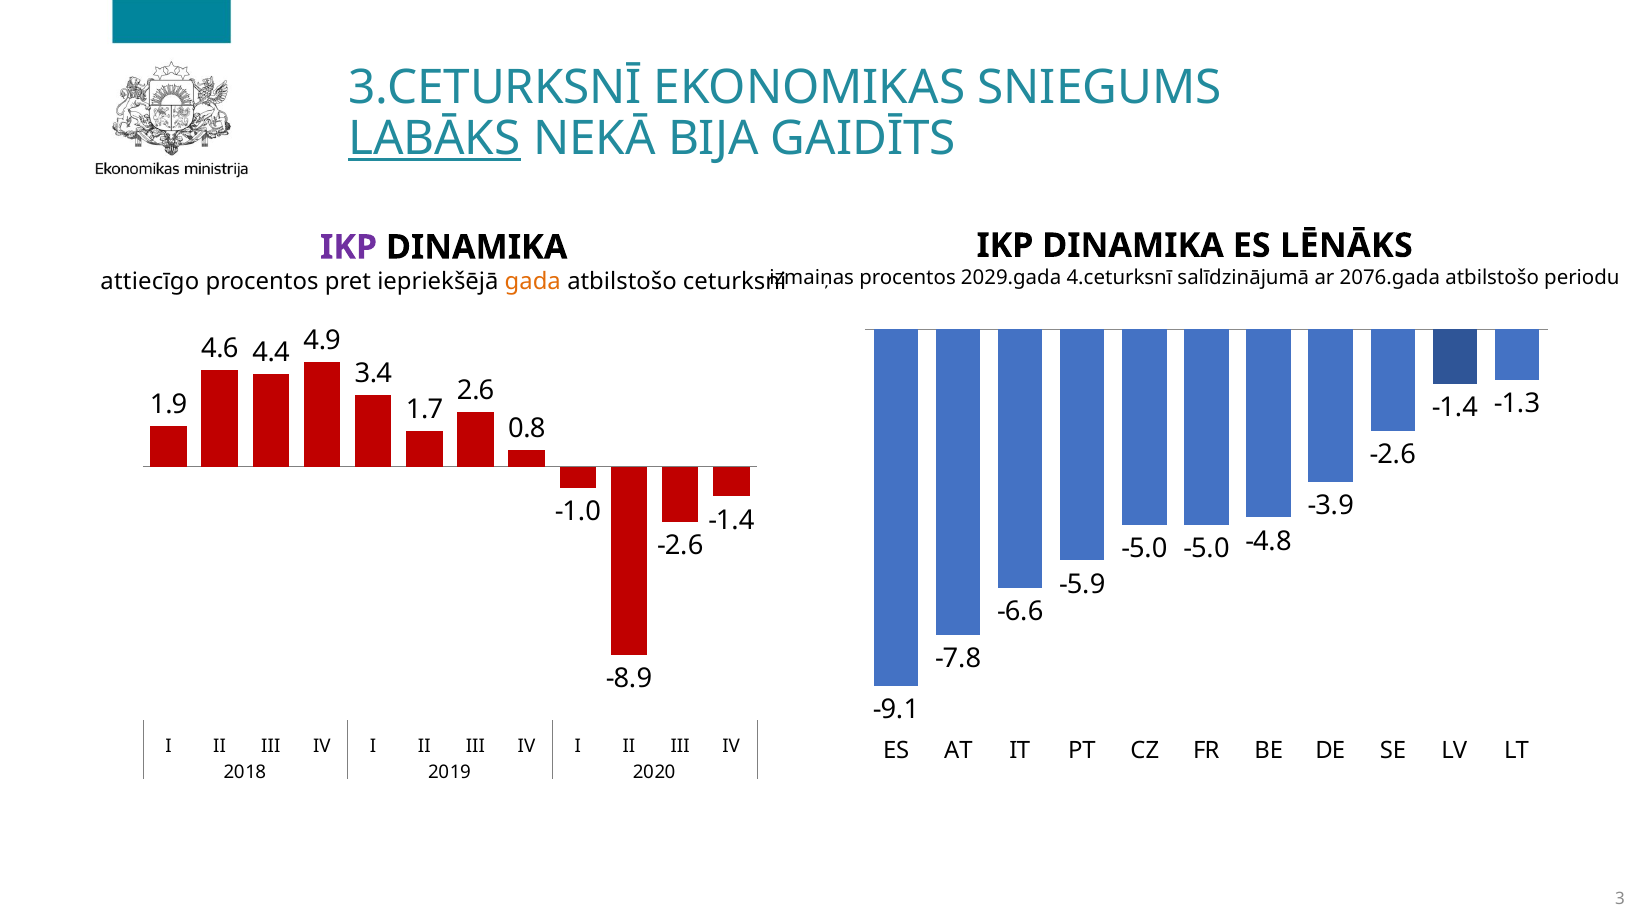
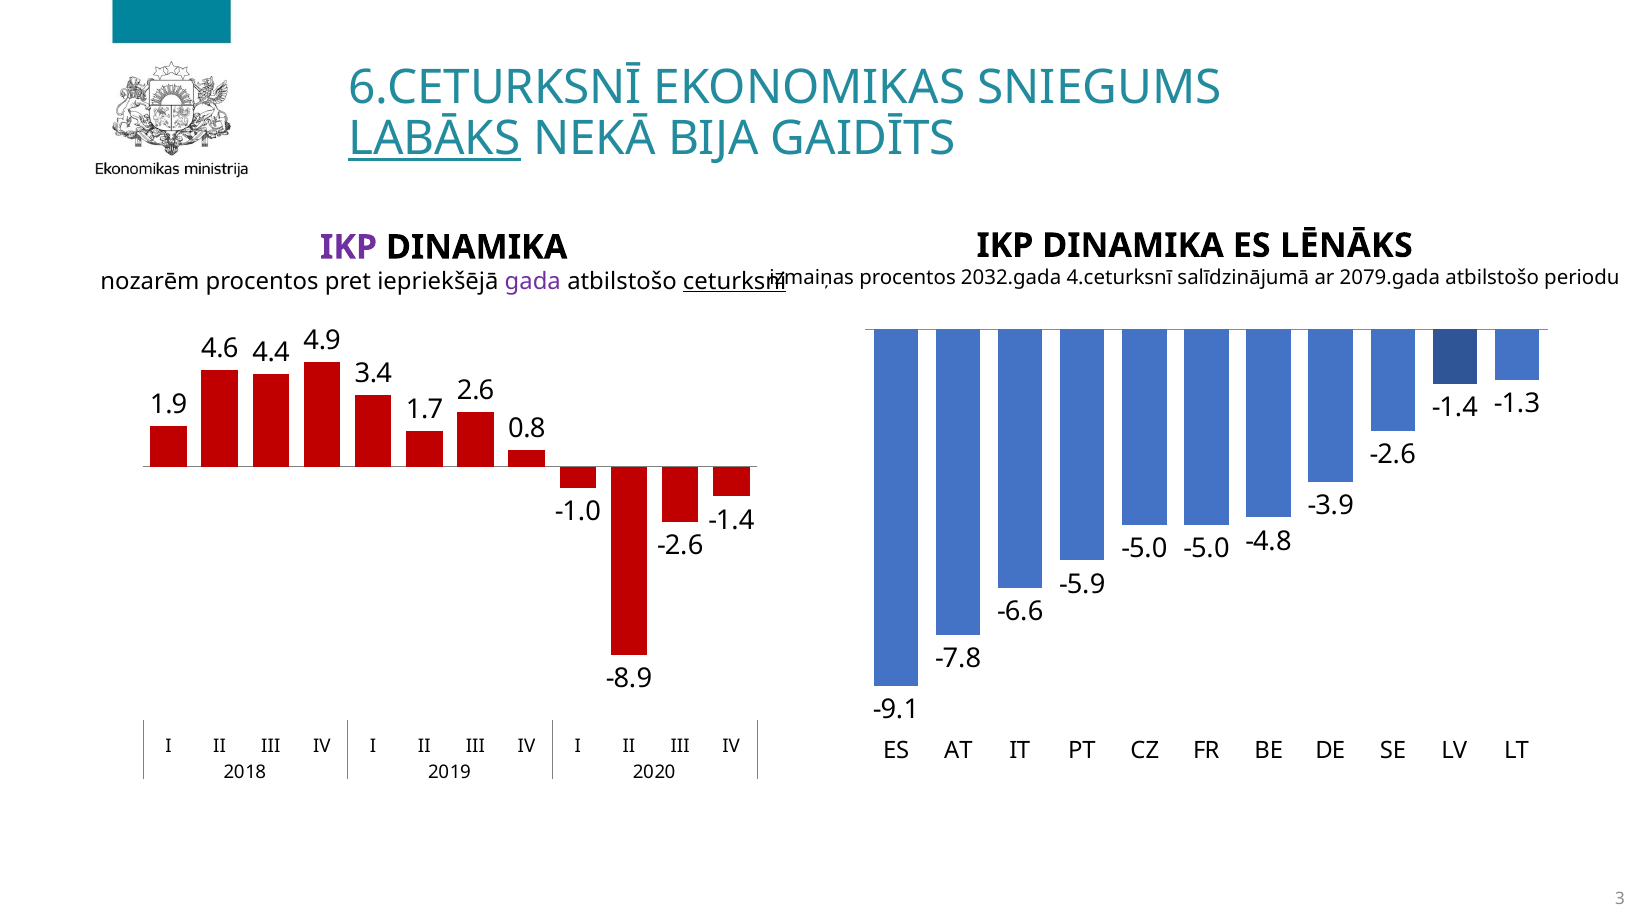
3.CETURKSNĪ: 3.CETURKSNĪ -> 6.CETURKSNĪ
2029.gada: 2029.gada -> 2032.gada
2076.gada: 2076.gada -> 2079.gada
attiecīgo: attiecīgo -> nozarēm
gada colour: orange -> purple
ceturksni underline: none -> present
